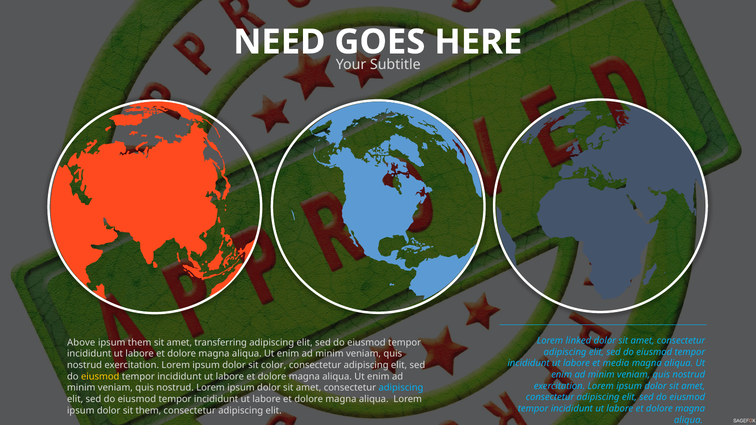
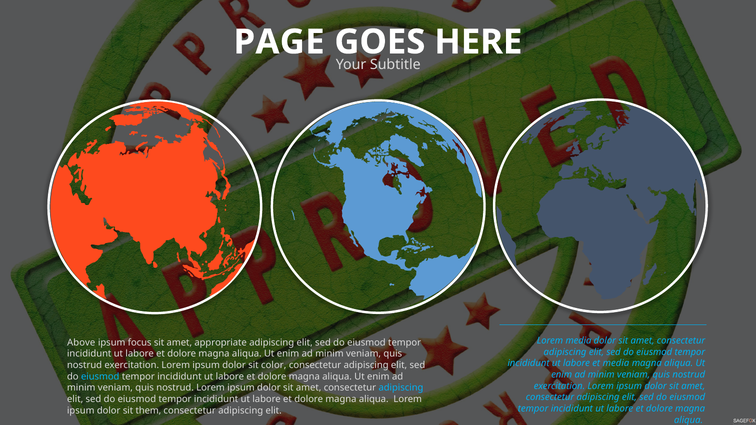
NEED: NEED -> PAGE
Lorem linked: linked -> media
ipsum them: them -> focus
transferring: transferring -> appropriate
eiusmod at (100, 377) colour: yellow -> light blue
